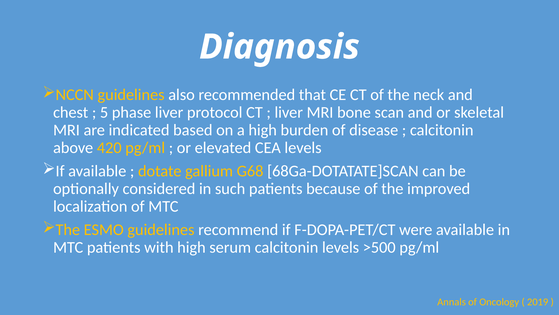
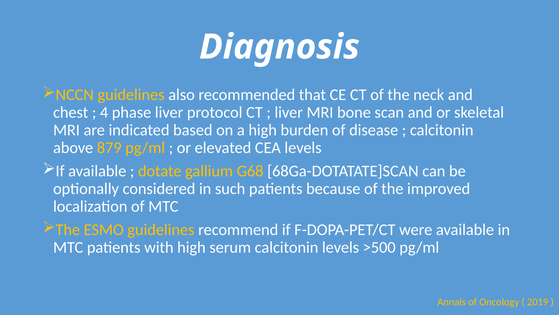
5: 5 -> 4
420: 420 -> 879
